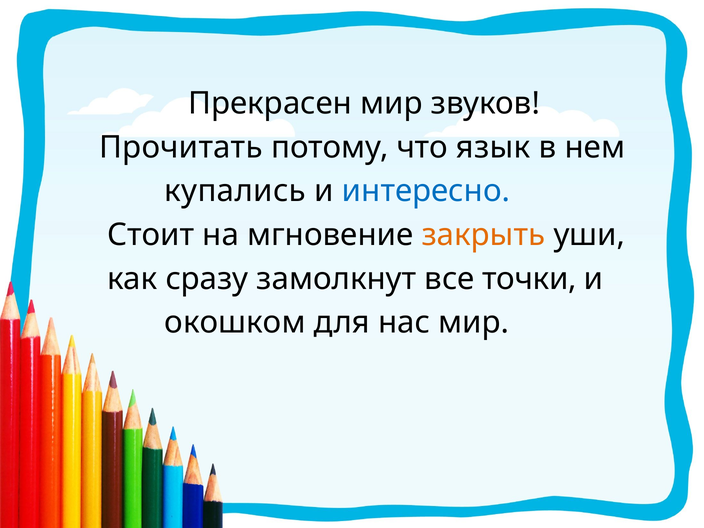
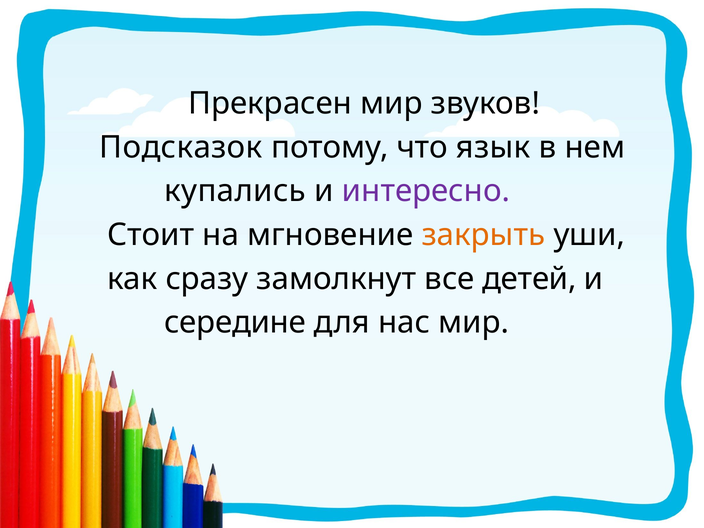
Прочитать: Прочитать -> Подсказок
интересно colour: blue -> purple
точки: точки -> детей
окошком: окошком -> середине
